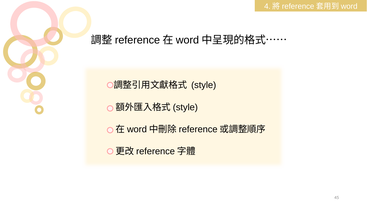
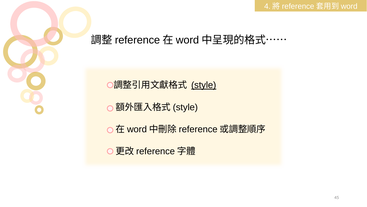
style underline: none -> present
